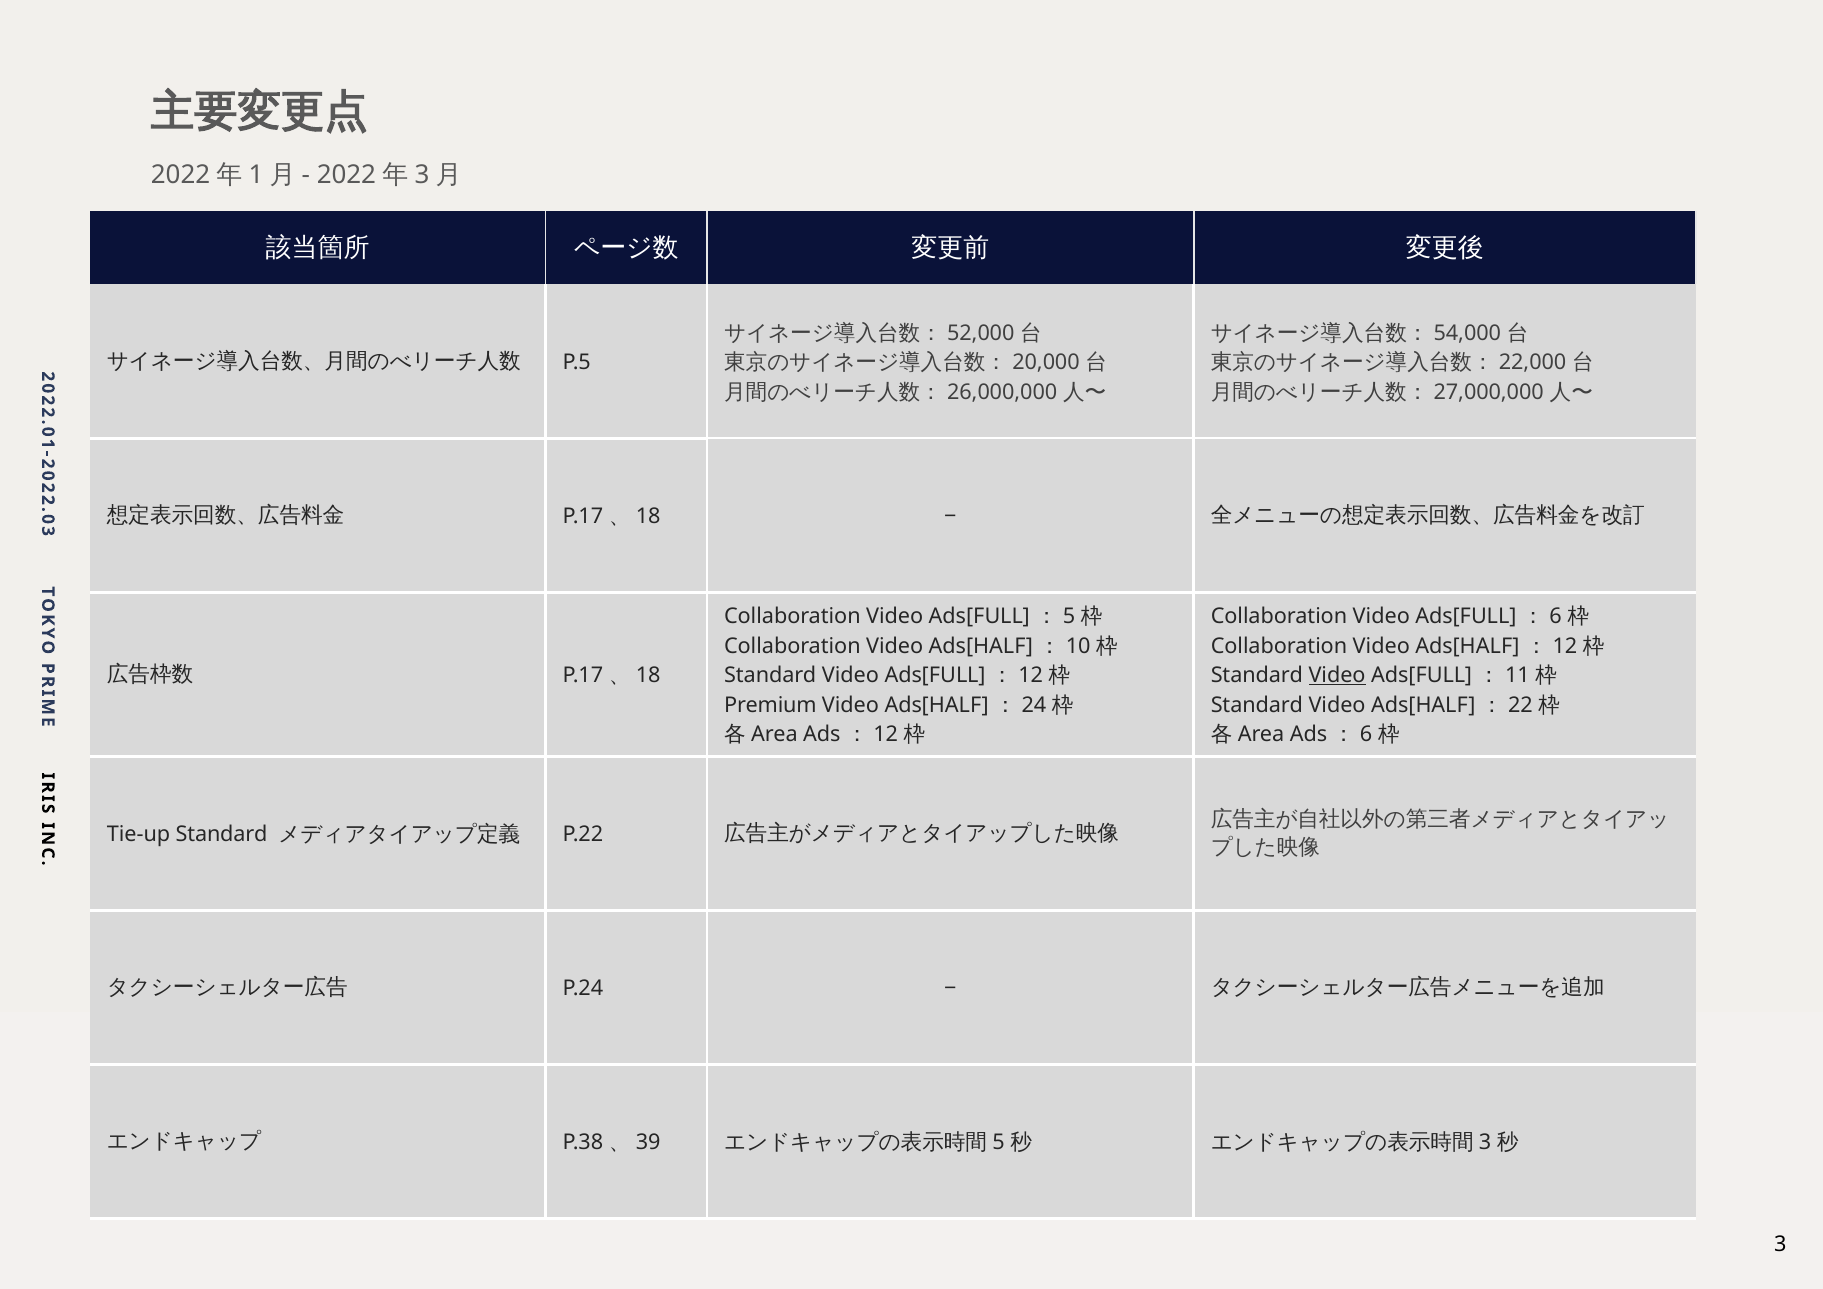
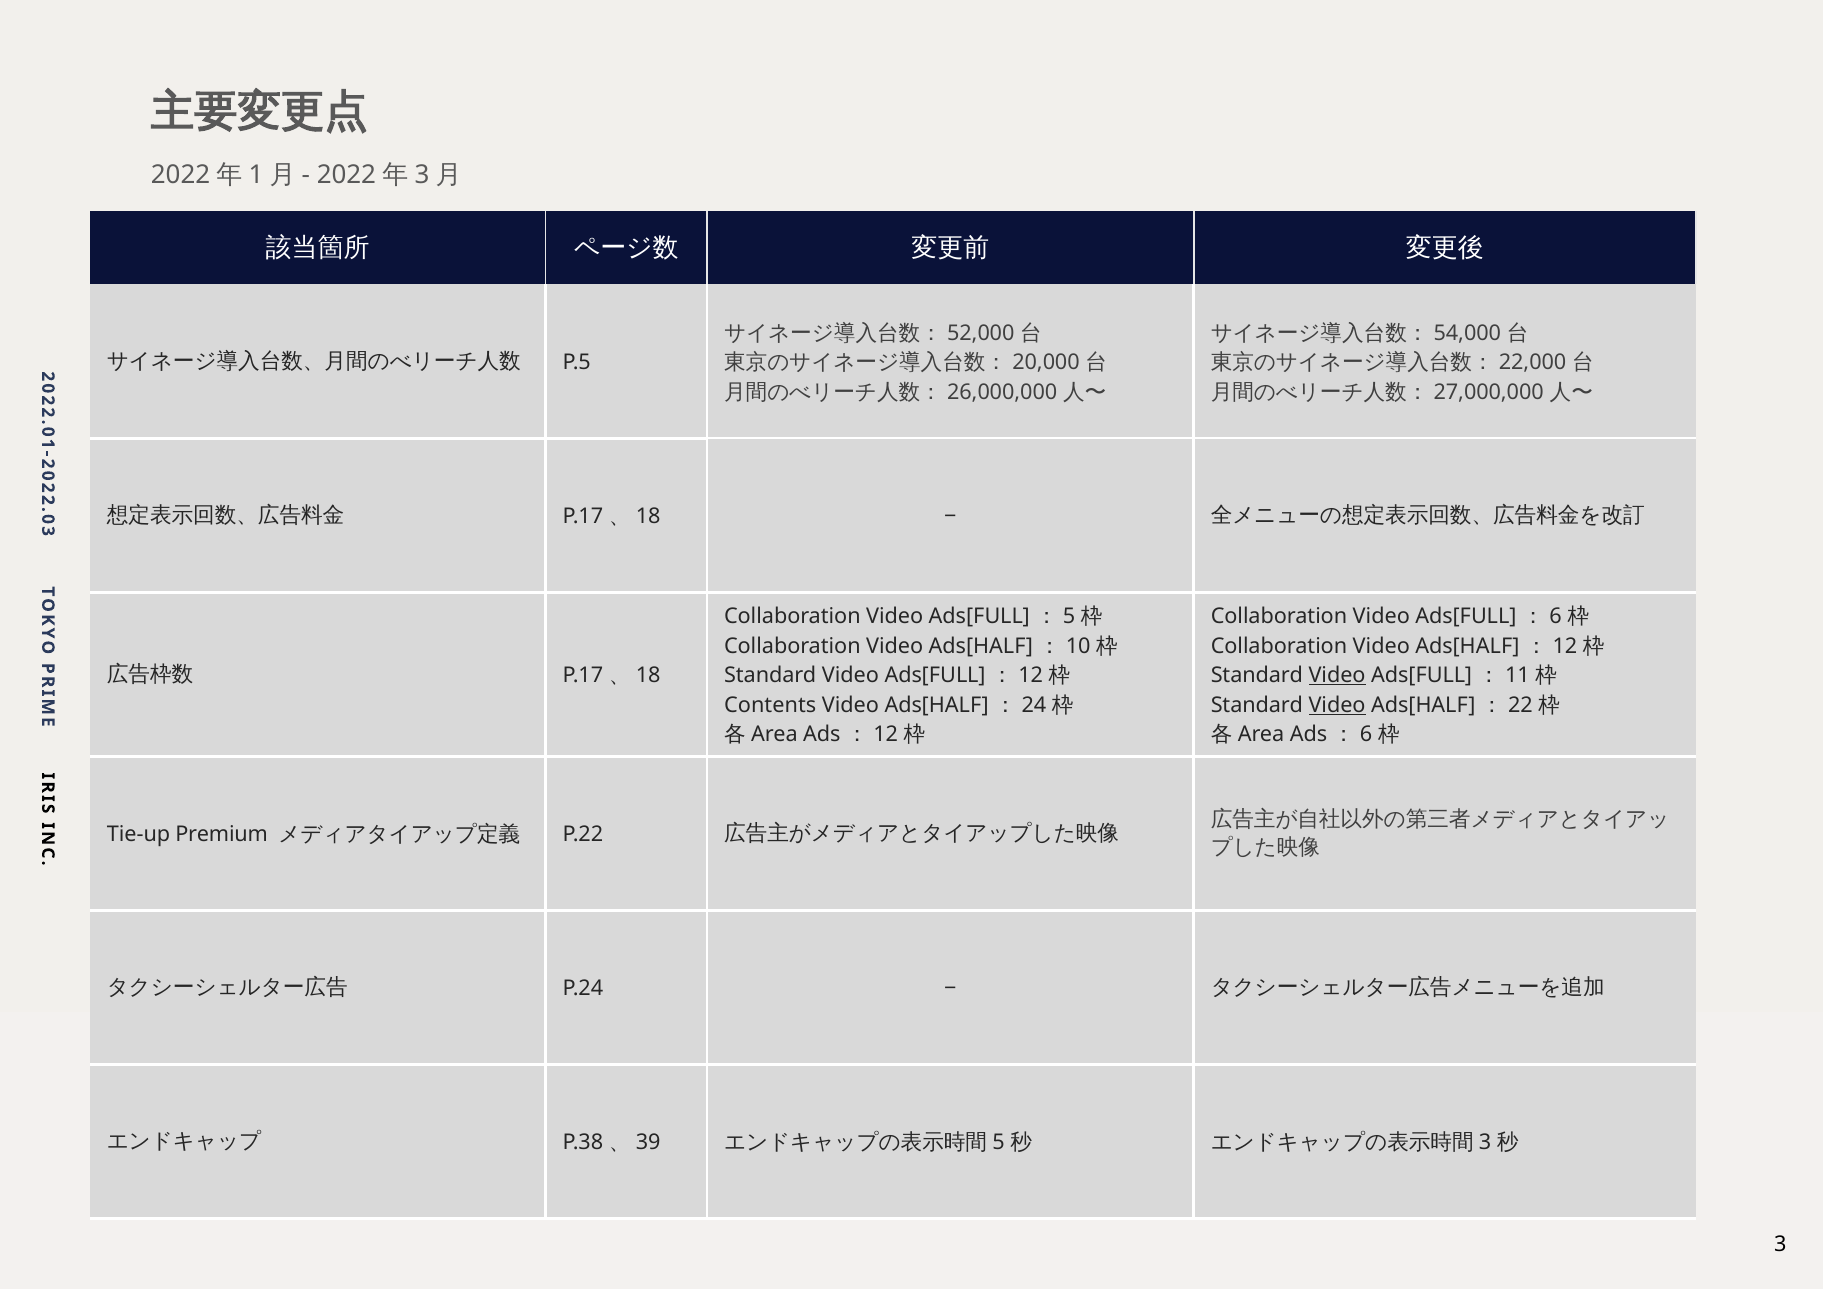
Premium: Premium -> Contents
Video at (1337, 705) underline: none -> present
Tie-up Standard: Standard -> Premium
